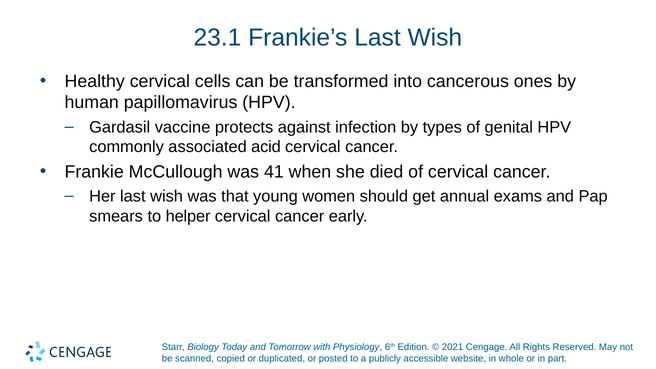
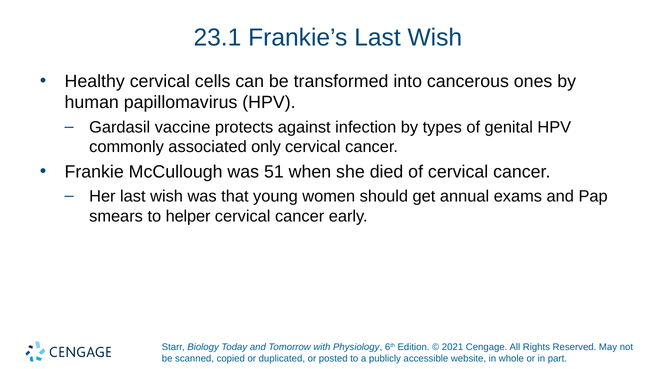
acid: acid -> only
41: 41 -> 51
